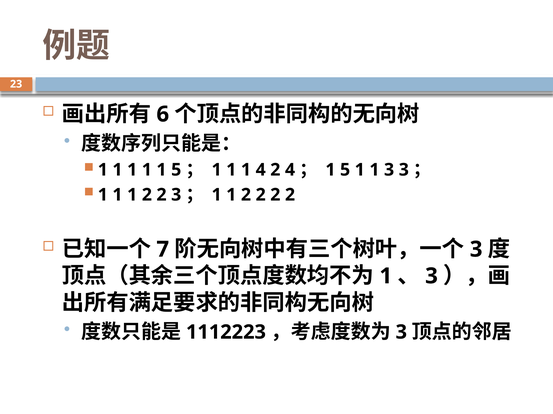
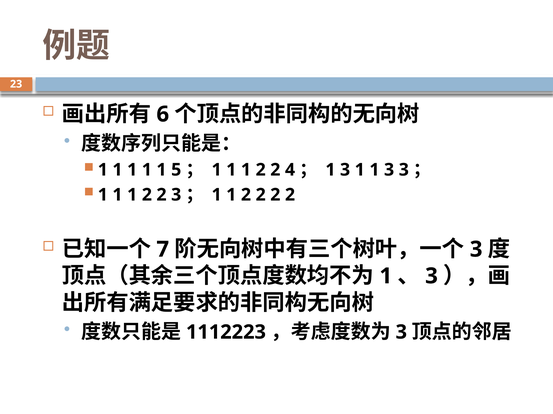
4 at (261, 170): 4 -> 2
5 at (345, 170): 5 -> 3
